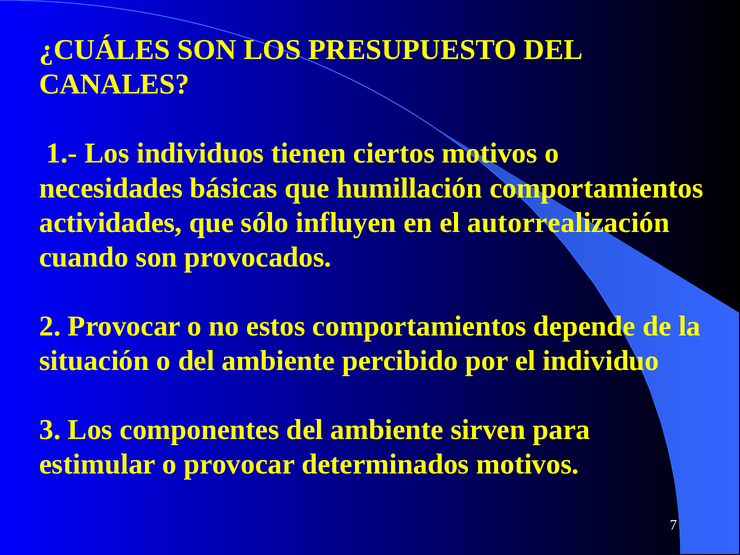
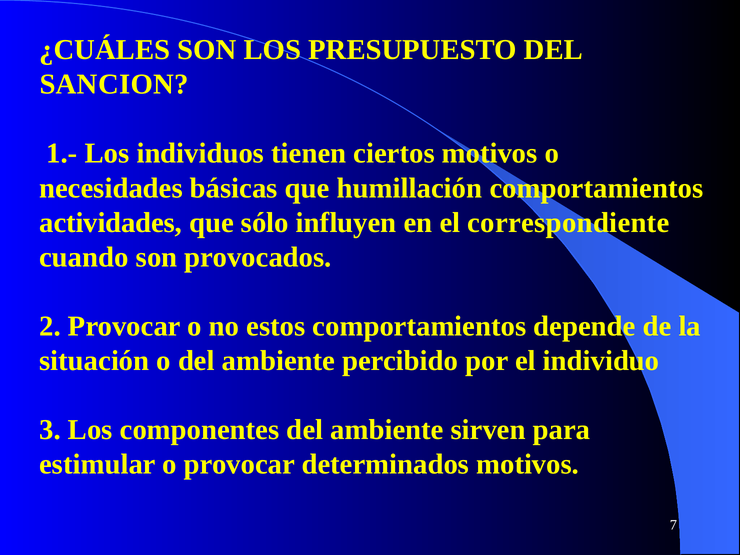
CANALES: CANALES -> SANCION
autorrealización: autorrealización -> correspondiente
